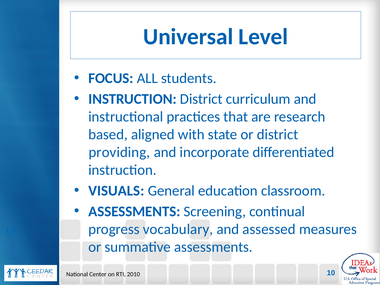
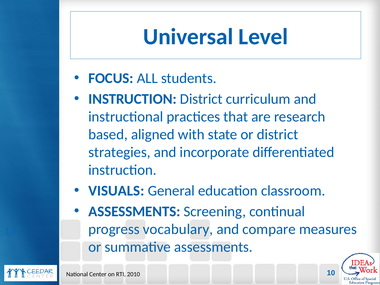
providing: providing -> strategies
assessed: assessed -> compare
